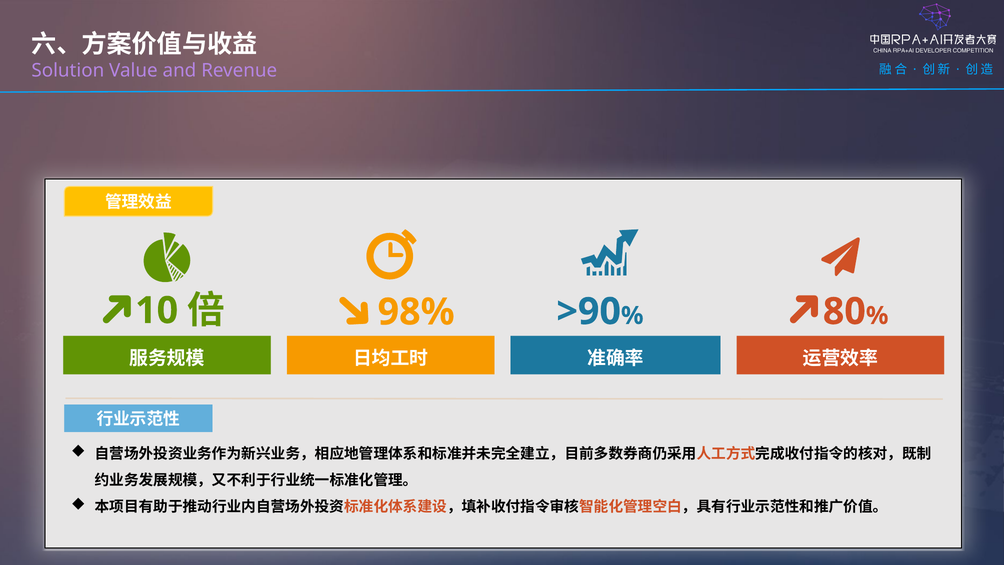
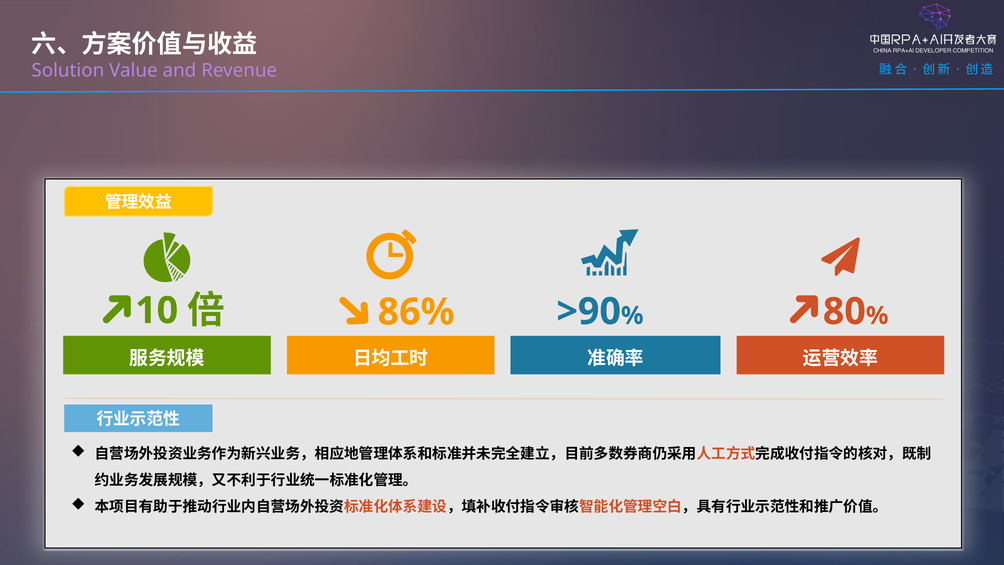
98%: 98% -> 86%
